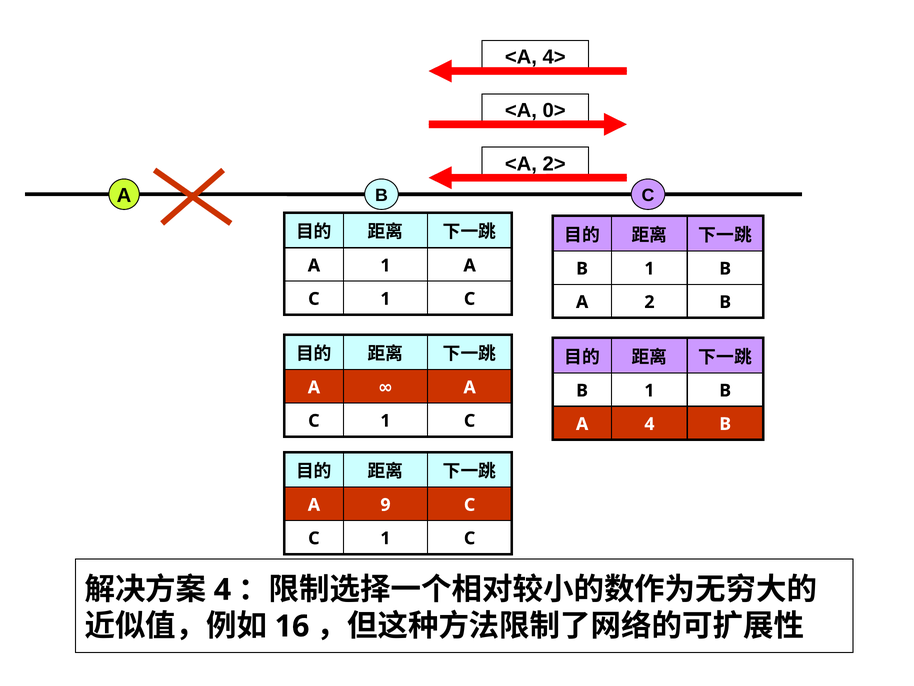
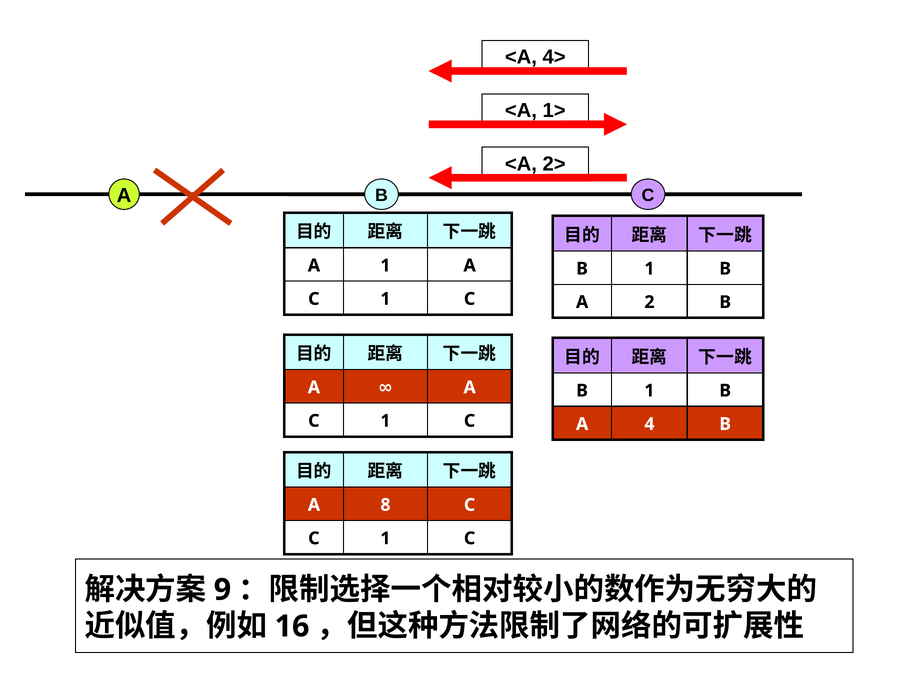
0>: 0> -> 1>
9: 9 -> 8
4 at (222, 589): 4 -> 9
